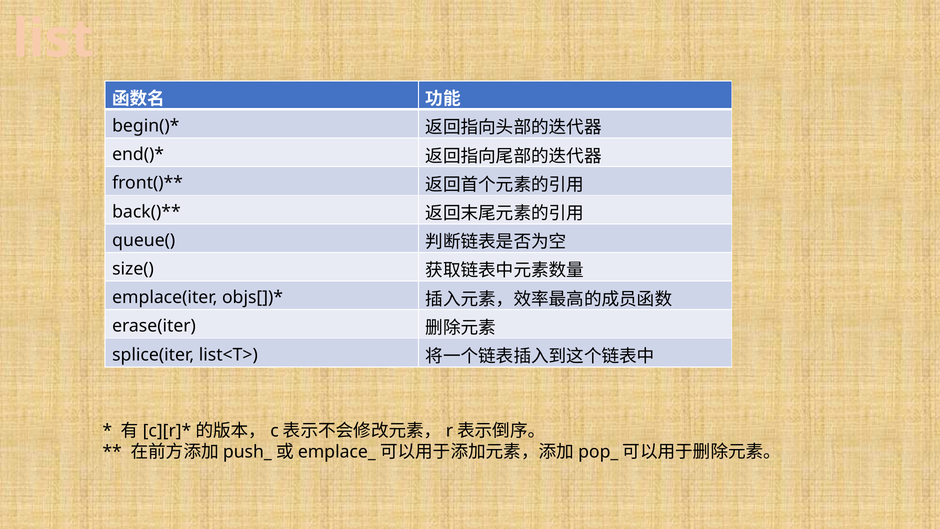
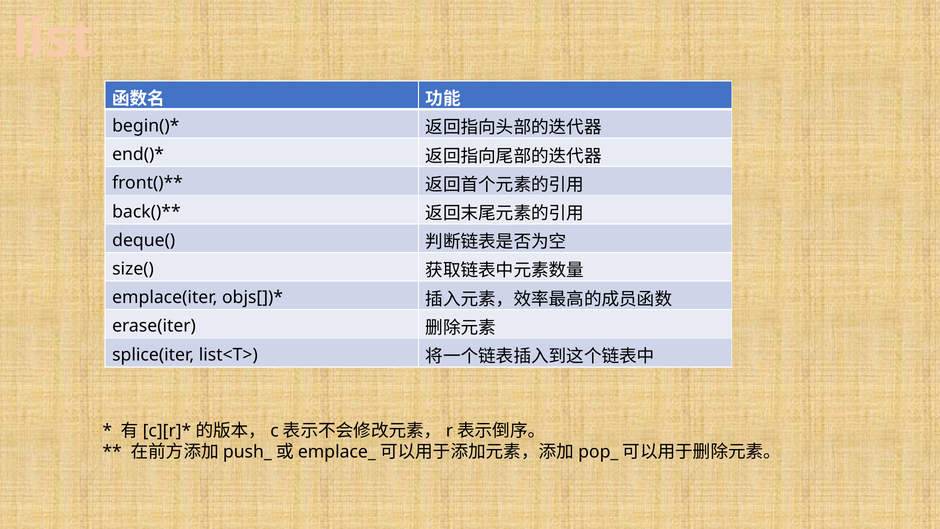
queue(: queue( -> deque(
